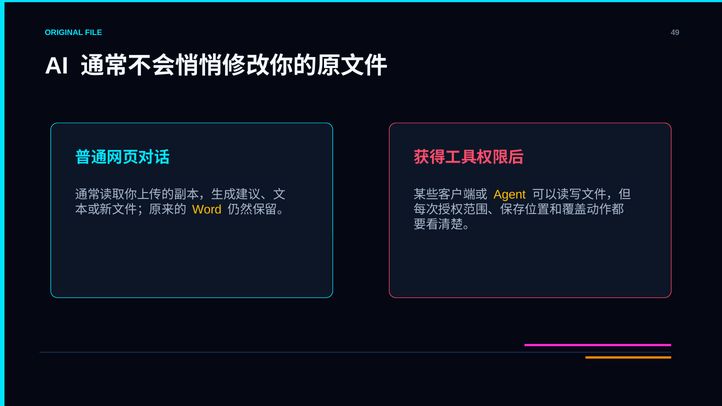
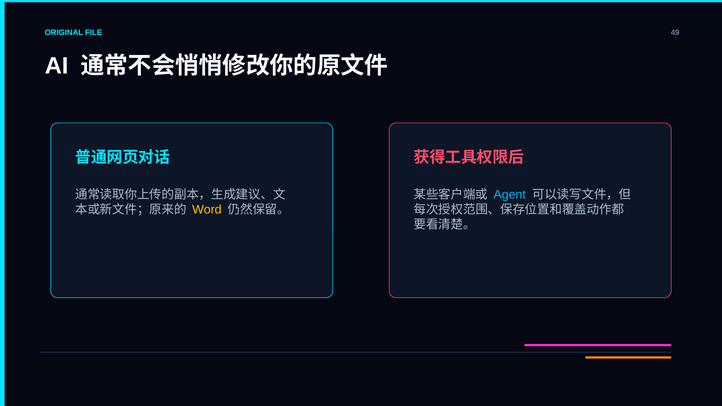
Agent colour: yellow -> light blue
